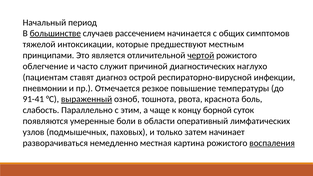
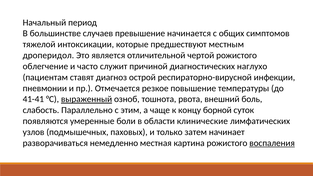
большинстве underline: present -> none
рассечением: рассечением -> превышение
принципами: принципами -> дроперидол
чертой underline: present -> none
91-41: 91-41 -> 41-41
краснота: краснота -> внешний
оперативный: оперативный -> клинические
